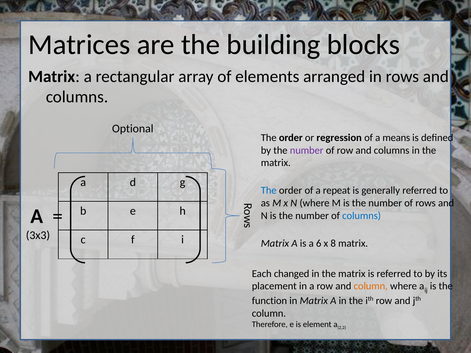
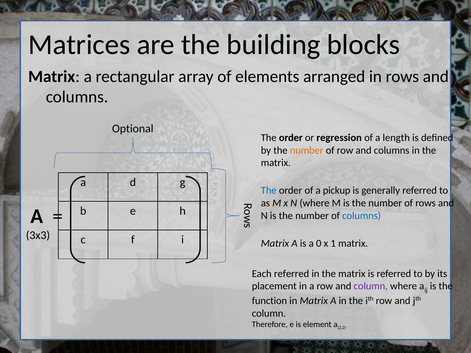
means: means -> length
number at (307, 150) colour: purple -> orange
repeat: repeat -> pickup
6: 6 -> 0
8: 8 -> 1
Each changed: changed -> referred
column at (371, 286) colour: orange -> purple
